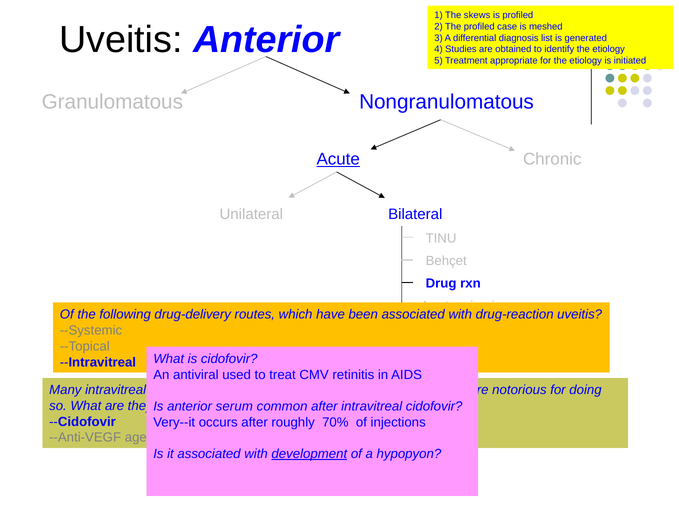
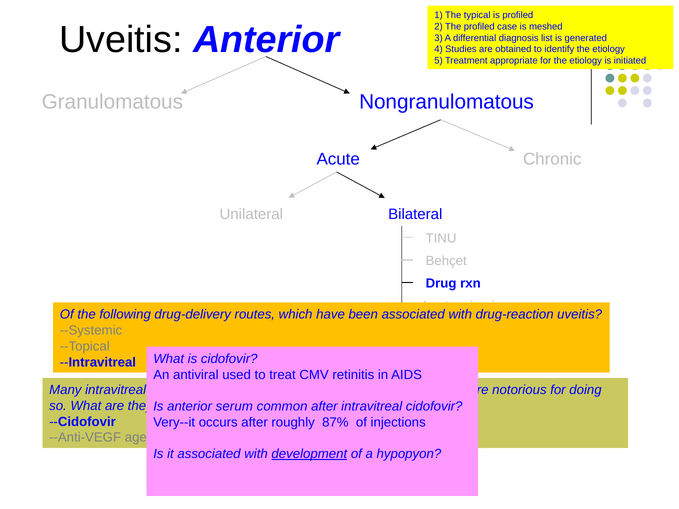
skews: skews -> typical
Acute underline: present -> none
70%: 70% -> 87%
